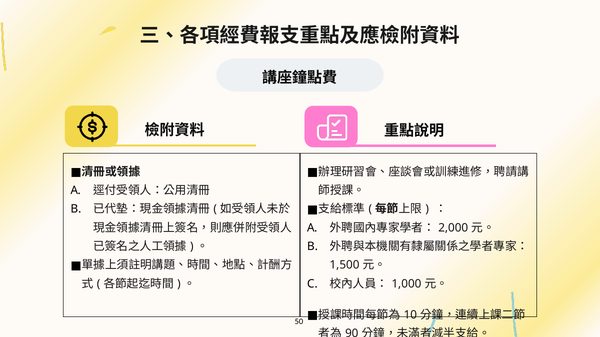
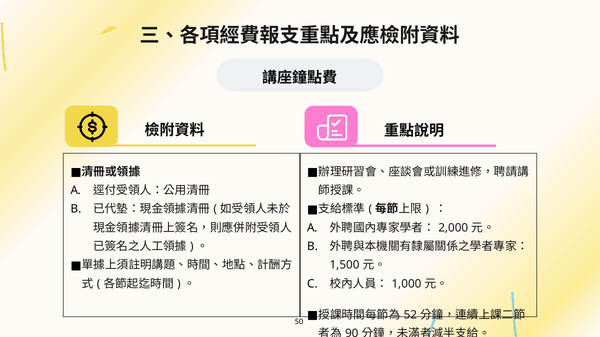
10: 10 -> 52
